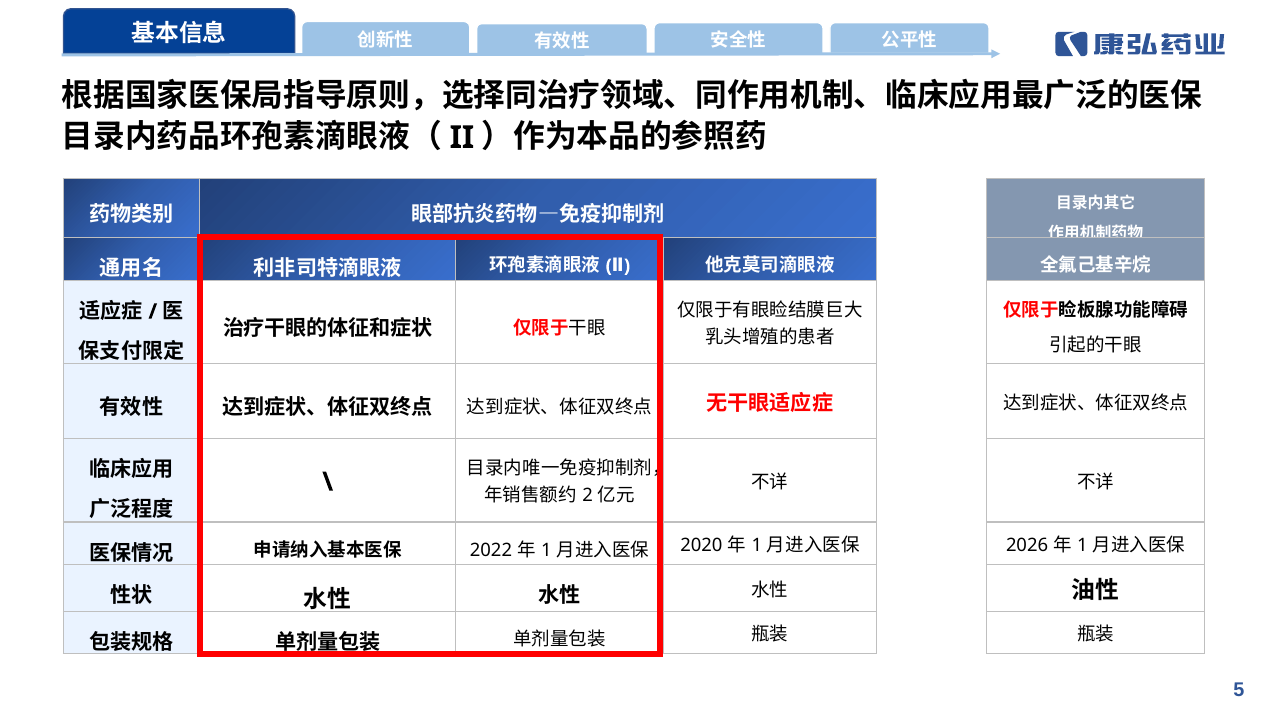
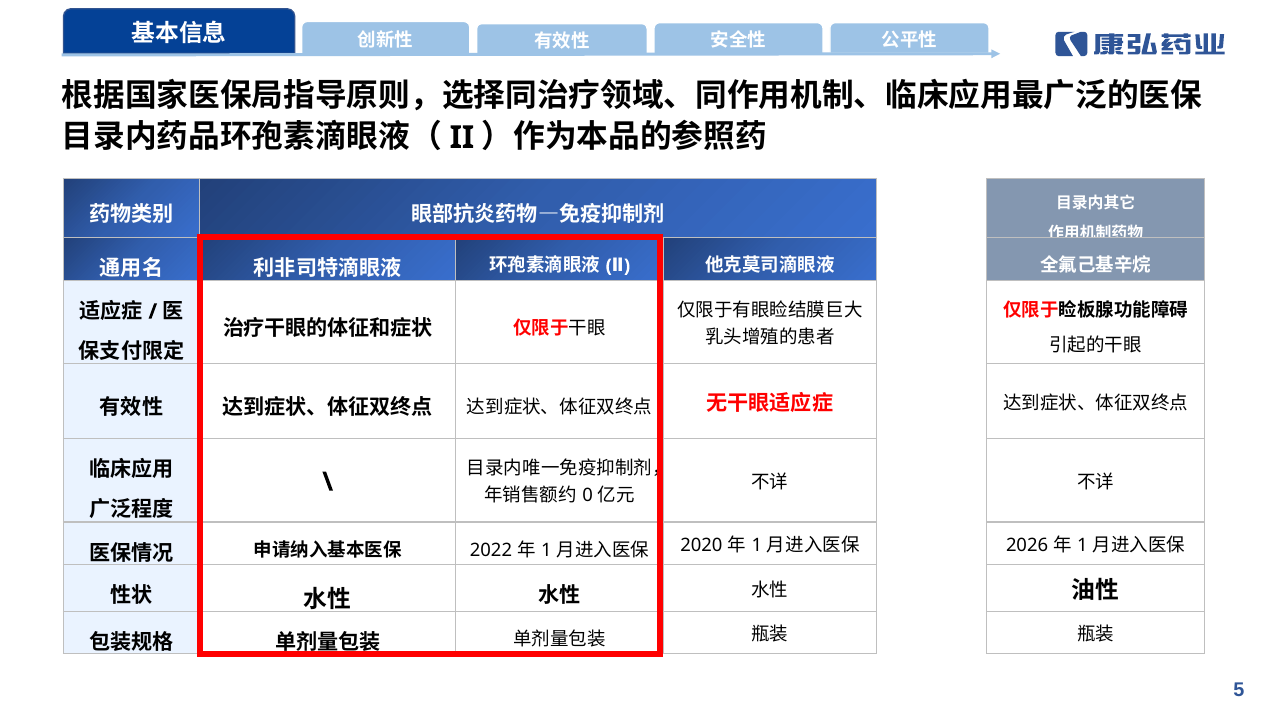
2: 2 -> 0
